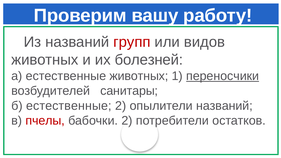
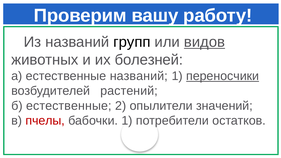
групп colour: red -> black
видов underline: none -> present
естественные животных: животных -> названий
санитары: санитары -> растений
опылители названий: названий -> значений
бабочки 2: 2 -> 1
